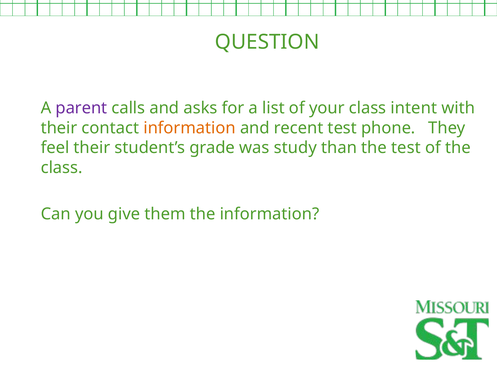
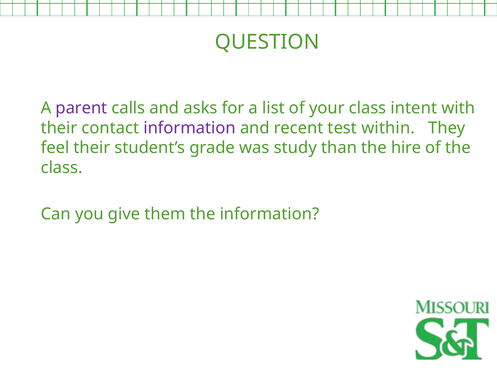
information at (190, 128) colour: orange -> purple
phone: phone -> within
the test: test -> hire
